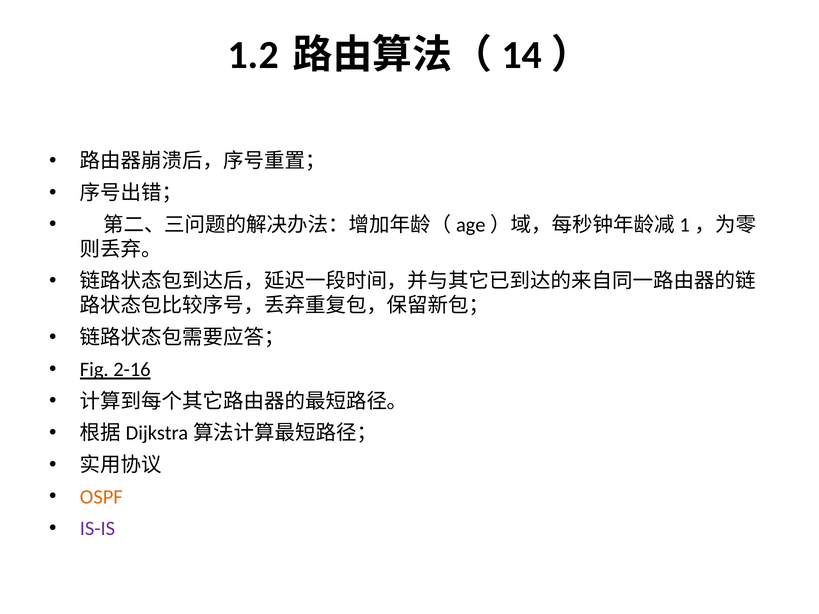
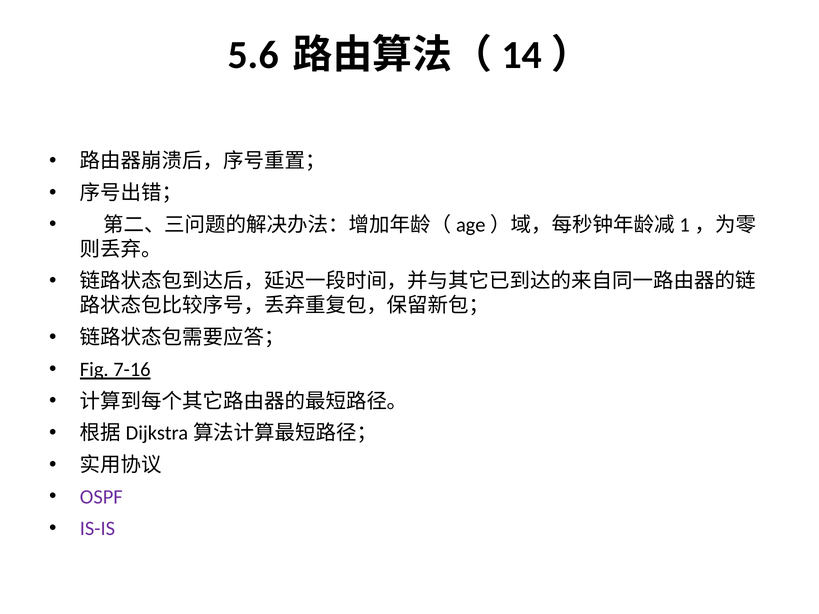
1.2: 1.2 -> 5.6
2-16: 2-16 -> 7-16
OSPF colour: orange -> purple
